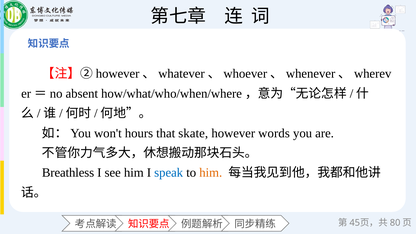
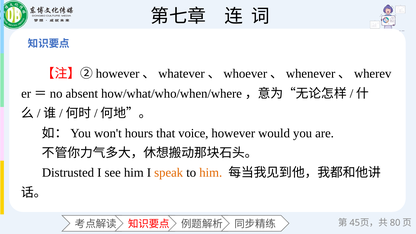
skate: skate -> voice
words: words -> would
Breathless: Breathless -> Distrusted
speak colour: blue -> orange
